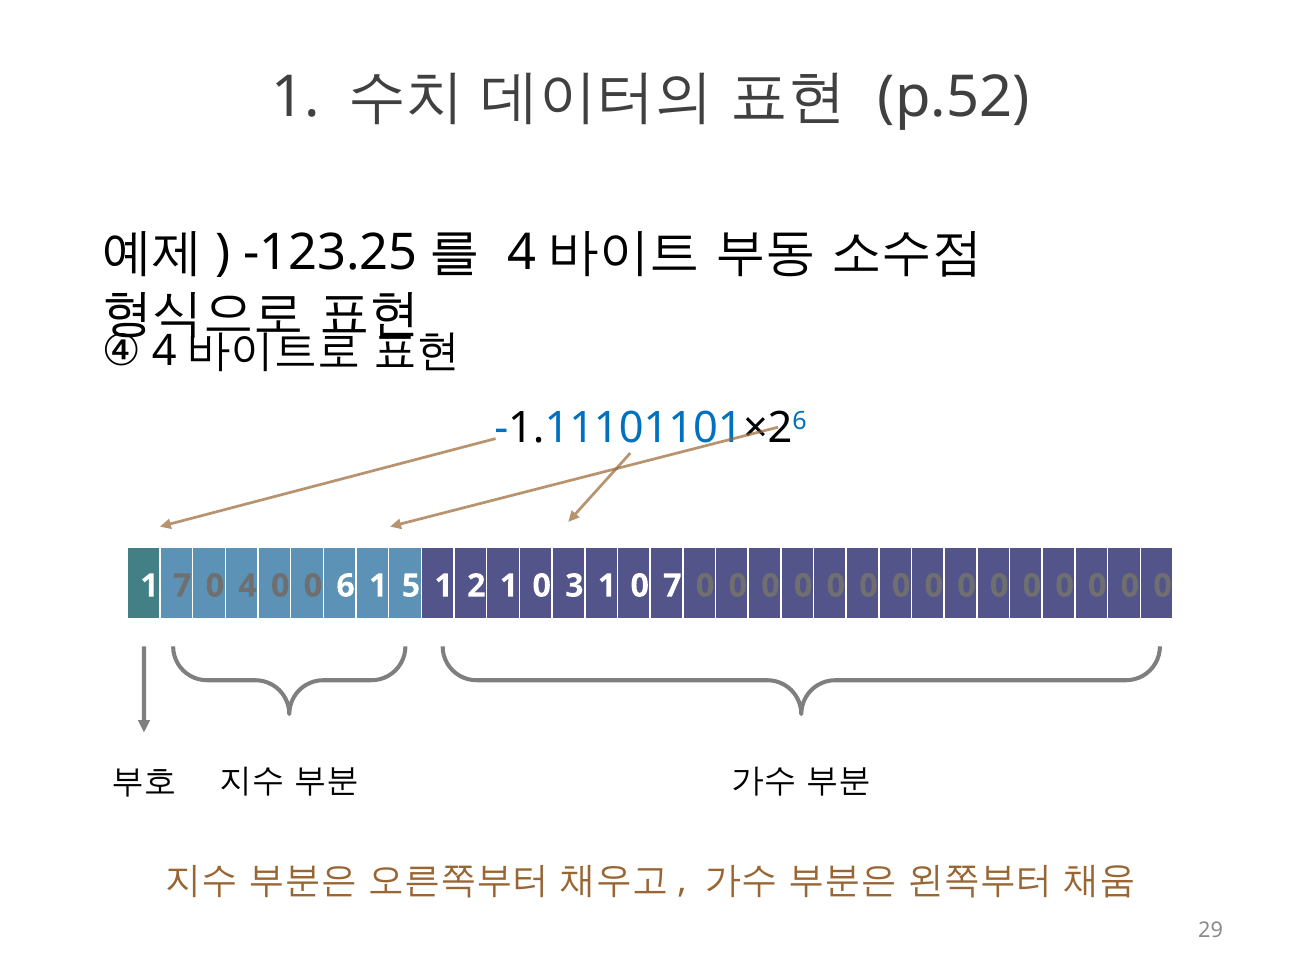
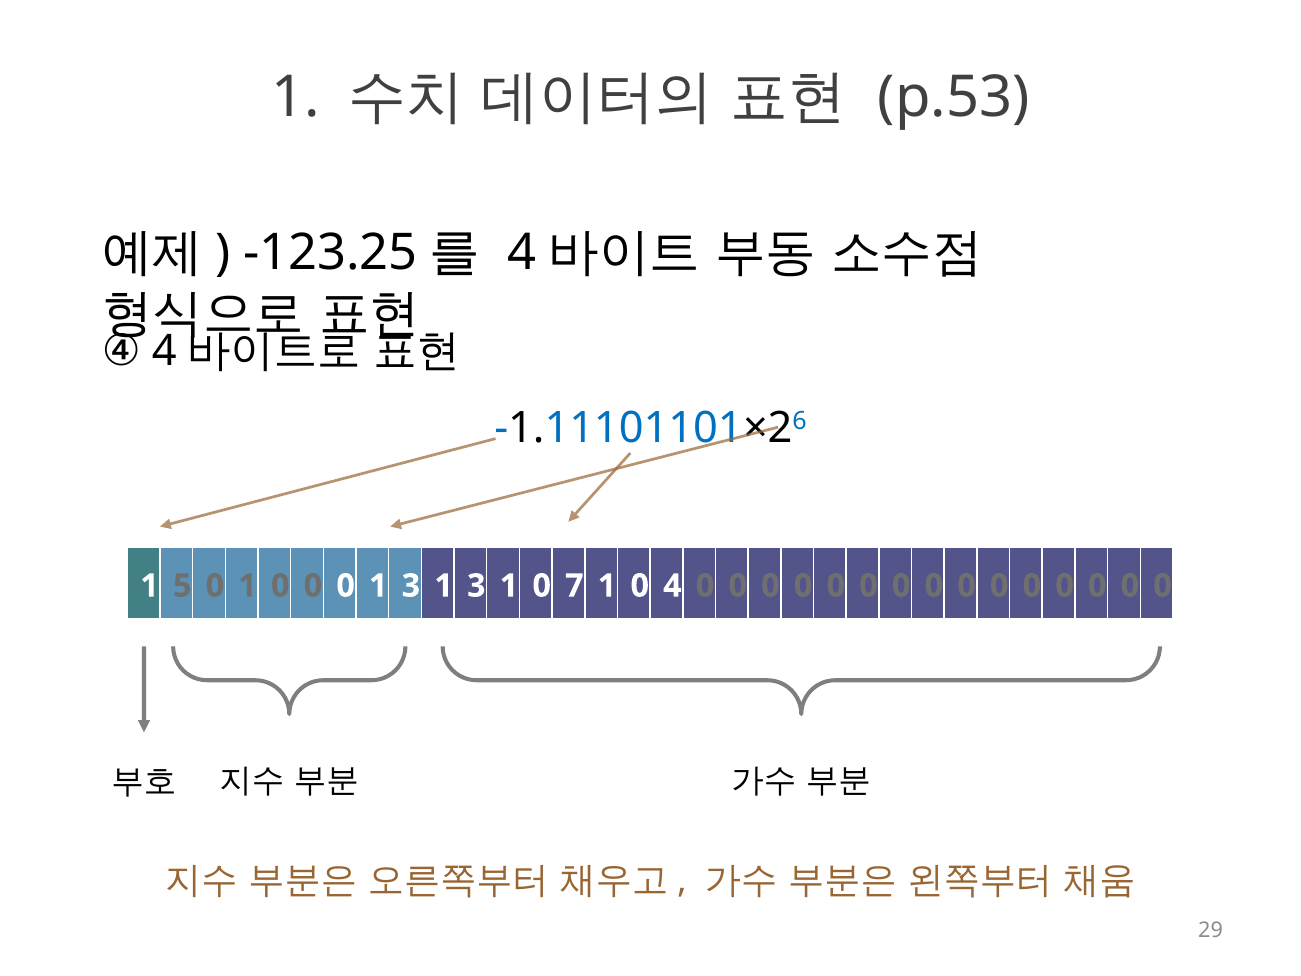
p.52: p.52 -> p.53
1 7: 7 -> 5
4 at (248, 586): 4 -> 1
6 at (346, 586): 6 -> 0
5 at (411, 586): 5 -> 3
2 at (476, 586): 2 -> 3
3: 3 -> 7
0 7: 7 -> 4
